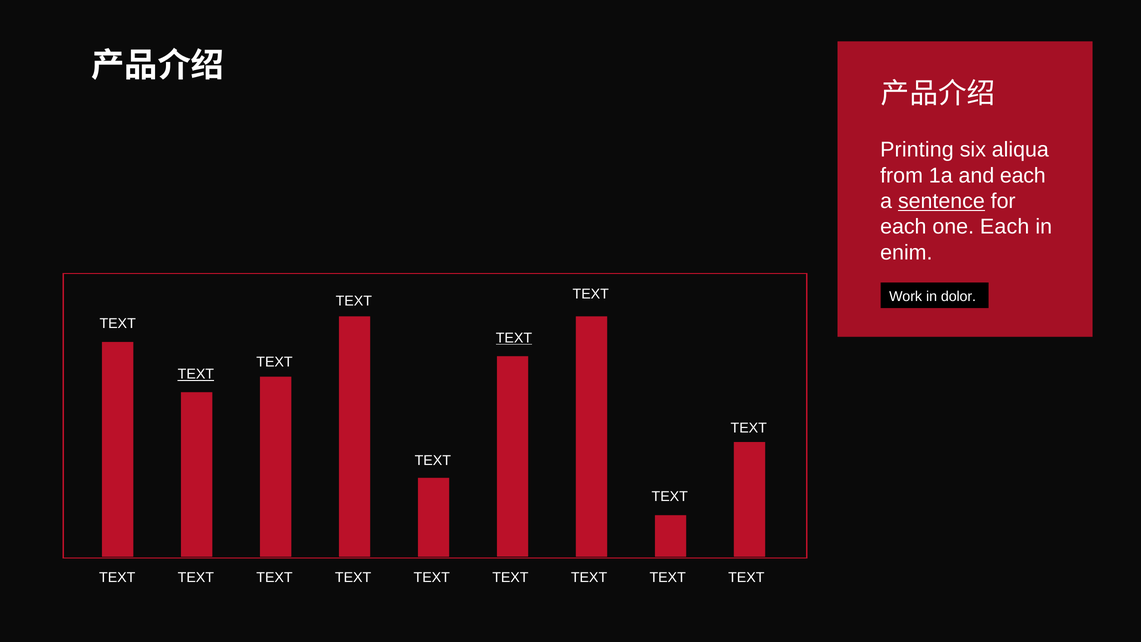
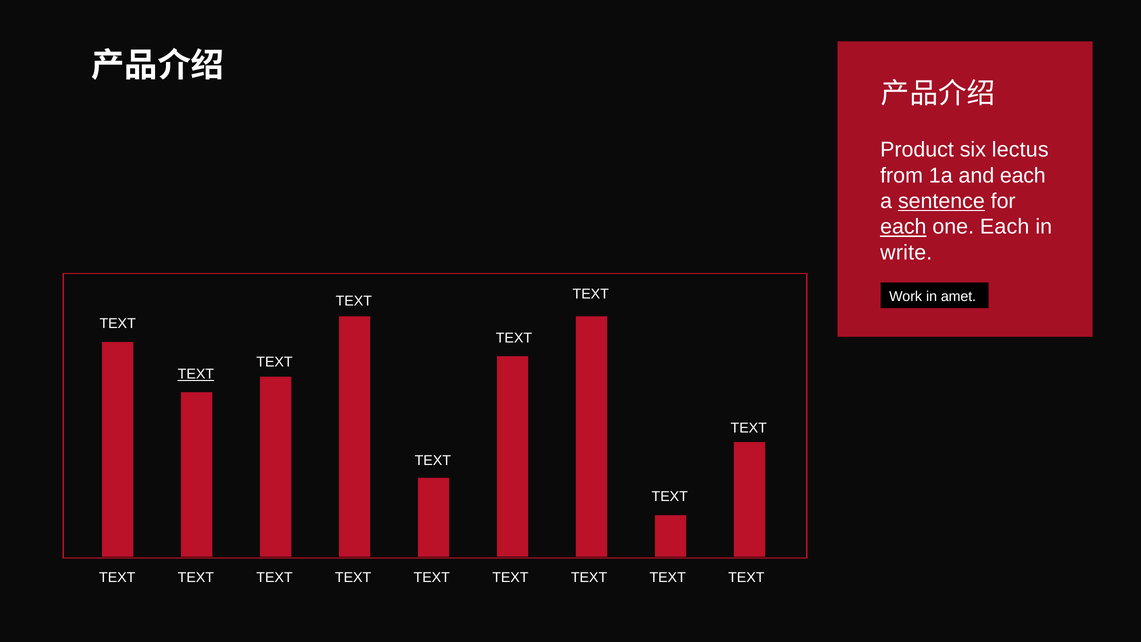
Printing: Printing -> Product
aliqua: aliqua -> lectus
each at (903, 227) underline: none -> present
enim: enim -> write
dolor: dolor -> amet
TEXT at (514, 338) underline: present -> none
